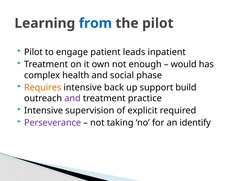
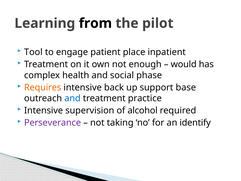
from colour: blue -> black
Pilot at (33, 52): Pilot -> Tool
leads: leads -> place
build: build -> base
and at (72, 98) colour: purple -> blue
explicit: explicit -> alcohol
